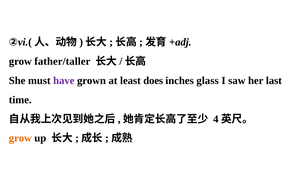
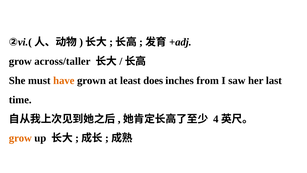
father/taller: father/taller -> across/taller
have colour: purple -> orange
glass: glass -> from
